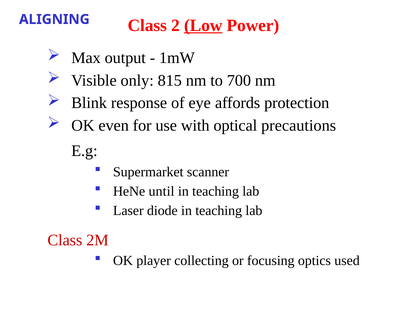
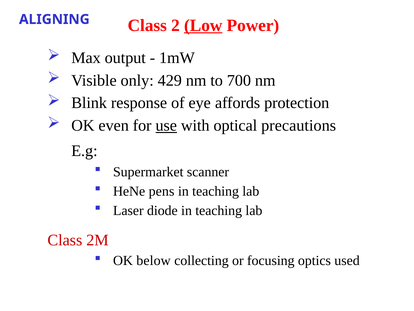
815: 815 -> 429
use underline: none -> present
until: until -> pens
player: player -> below
